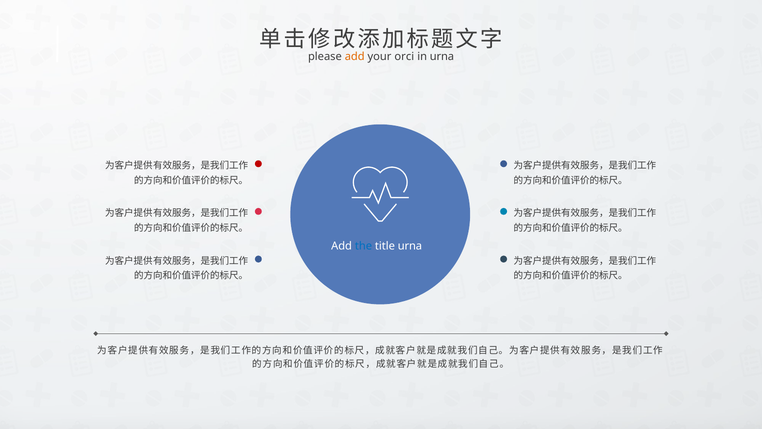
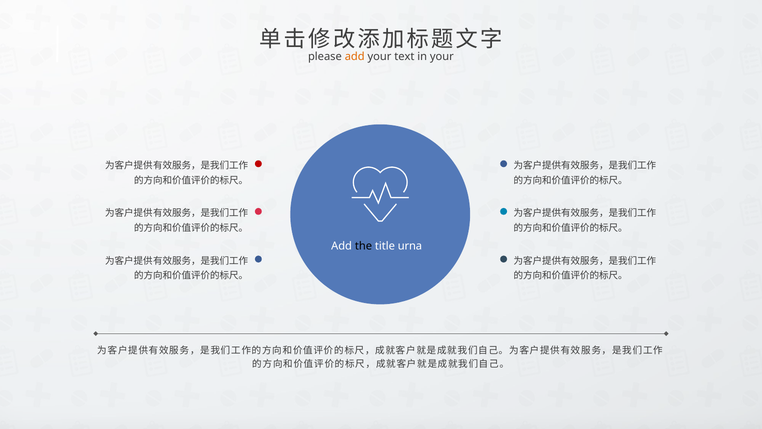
orci: orci -> text
in urna: urna -> your
the colour: blue -> black
